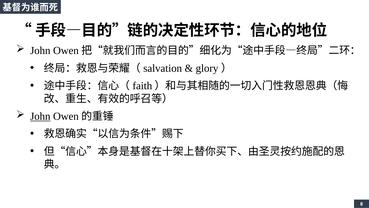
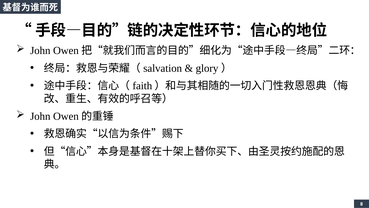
John at (40, 116) underline: present -> none
